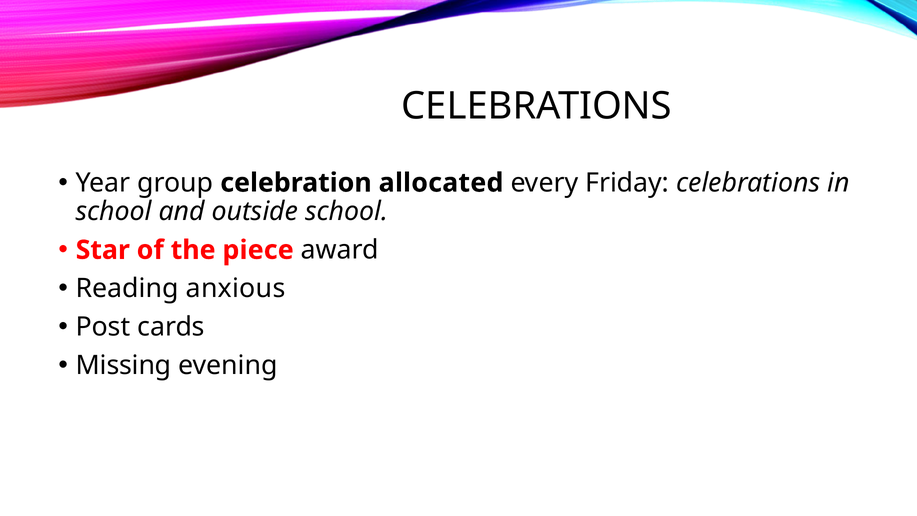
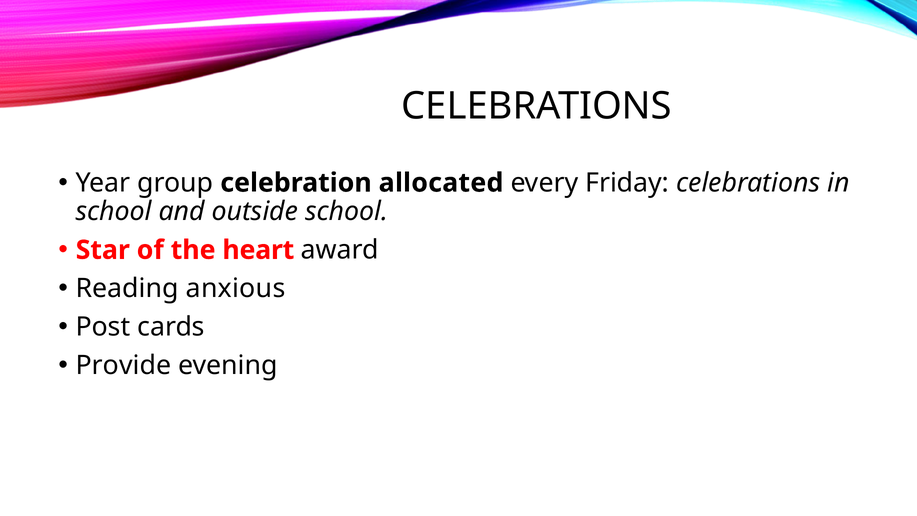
piece: piece -> heart
Missing: Missing -> Provide
